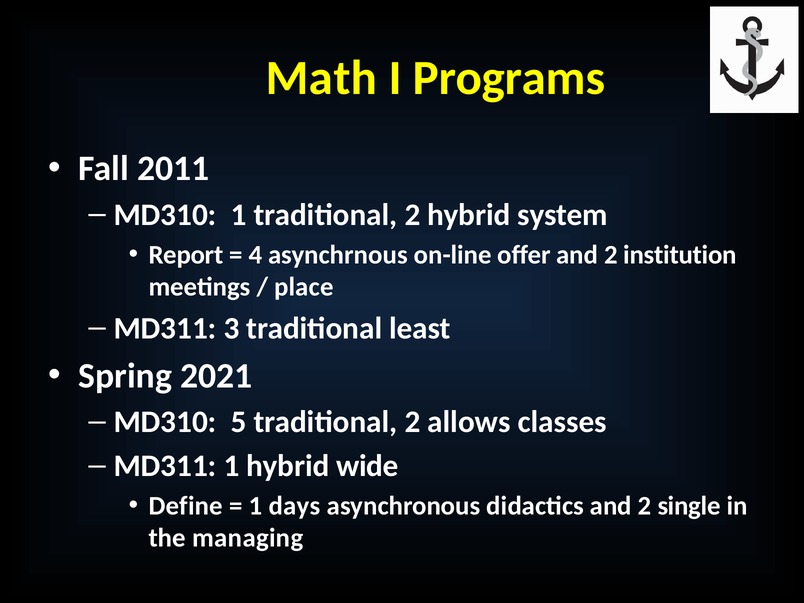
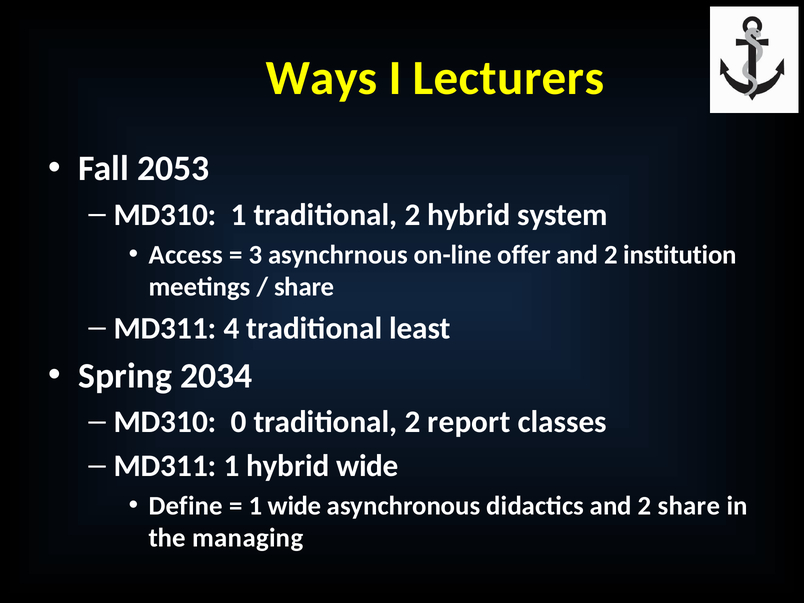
Math: Math -> Ways
Programs: Programs -> Lecturers
2011: 2011 -> 2053
Report: Report -> Access
4: 4 -> 3
place at (304, 287): place -> share
3: 3 -> 4
2021: 2021 -> 2034
5: 5 -> 0
allows: allows -> report
1 days: days -> wide
2 single: single -> share
